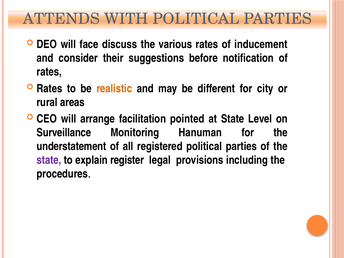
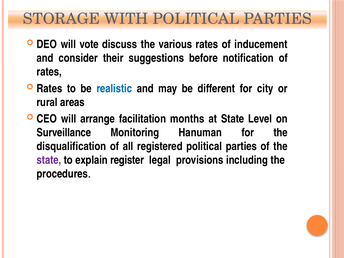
ATTENDS: ATTENDS -> STORAGE
face: face -> vote
realistic colour: orange -> blue
pointed: pointed -> months
understatement: understatement -> disqualification
